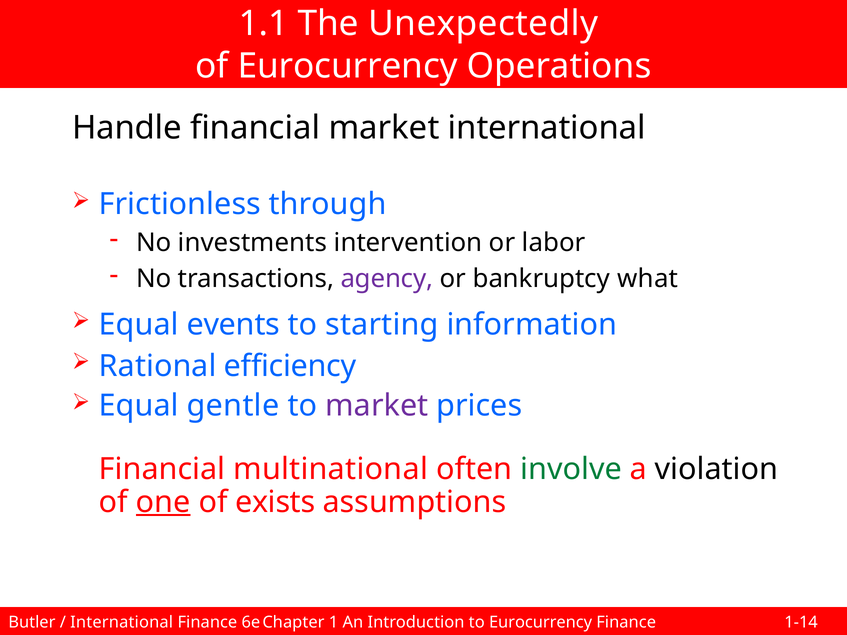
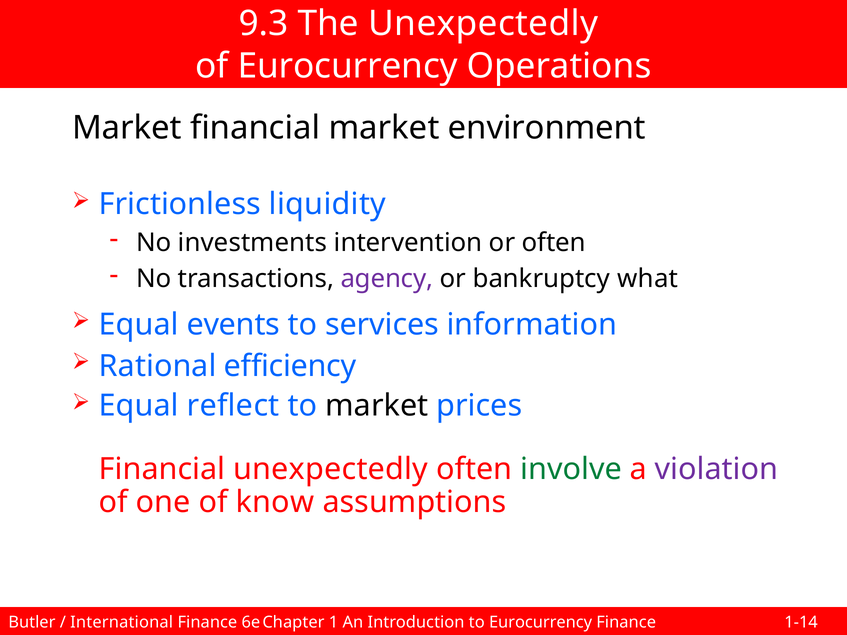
1.1: 1.1 -> 9.3
Handle at (127, 128): Handle -> Market
market international: international -> environment
through: through -> liquidity
or labor: labor -> often
starting: starting -> services
gentle: gentle -> reflect
market at (377, 406) colour: purple -> black
Financial multinational: multinational -> unexpectedly
violation colour: black -> purple
one underline: present -> none
exists: exists -> know
